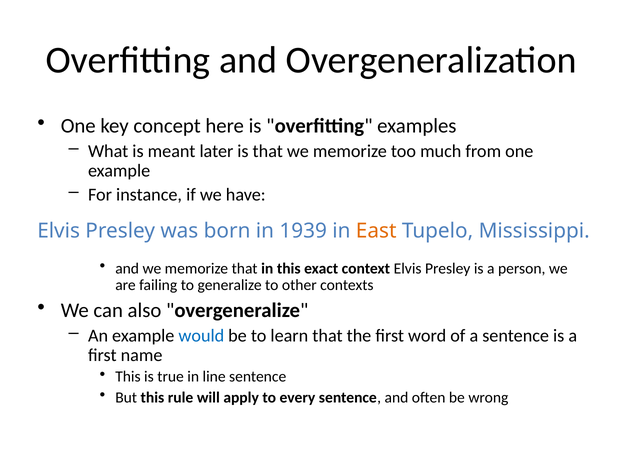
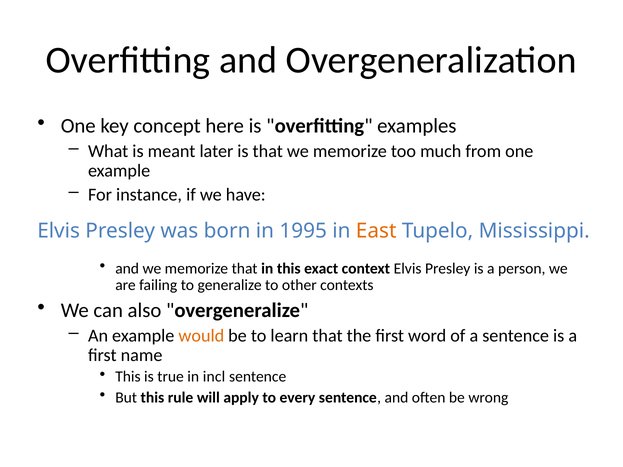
1939: 1939 -> 1995
would colour: blue -> orange
line: line -> incl
